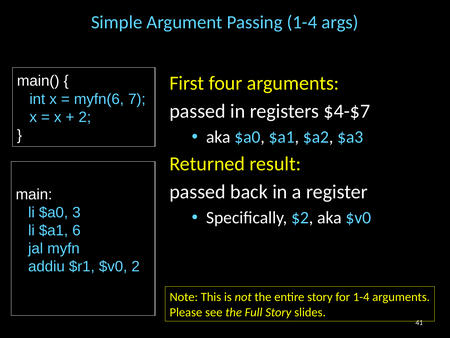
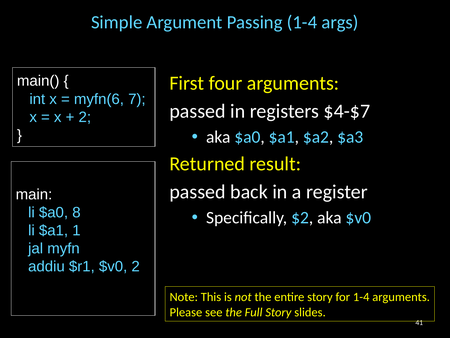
3: 3 -> 8
6: 6 -> 1
